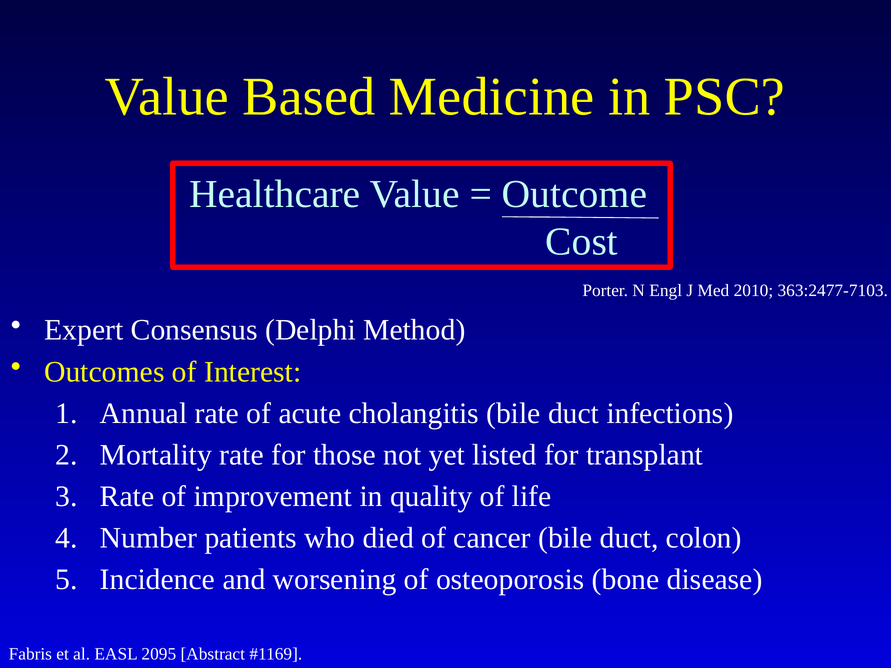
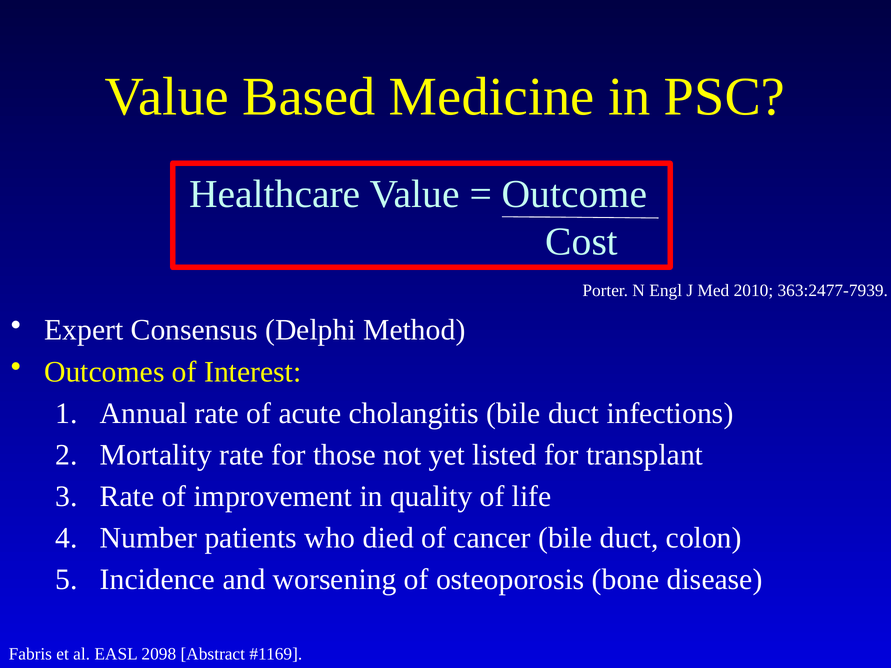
363:2477-7103: 363:2477-7103 -> 363:2477-7939
2095: 2095 -> 2098
